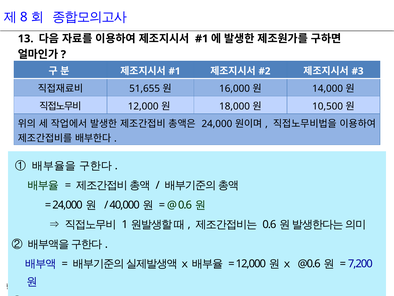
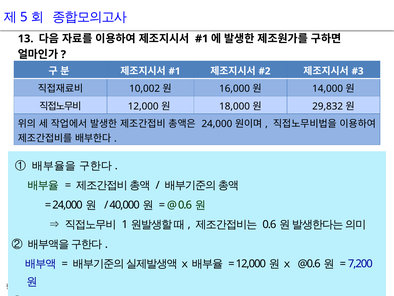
8: 8 -> 5
51,655: 51,655 -> 10,002
10,500: 10,500 -> 29,832
